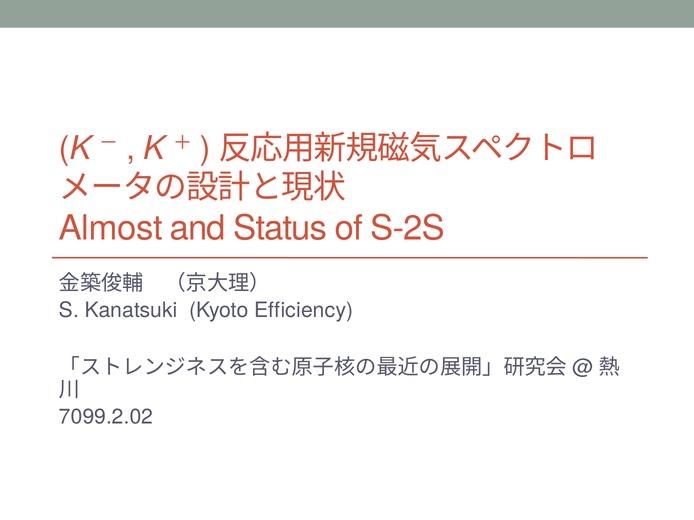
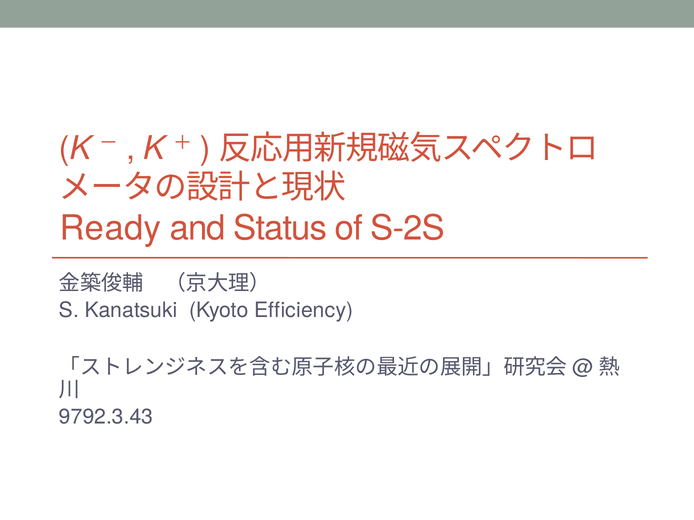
Almost: Almost -> Ready
7099.2.02: 7099.2.02 -> 9792.3.43
